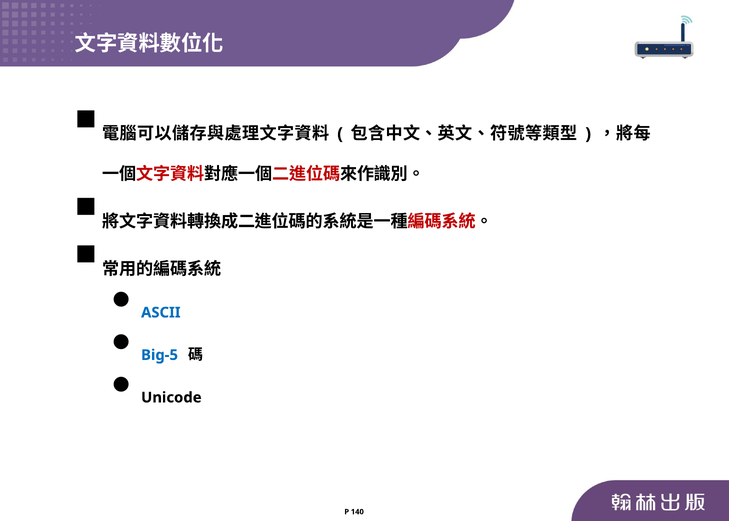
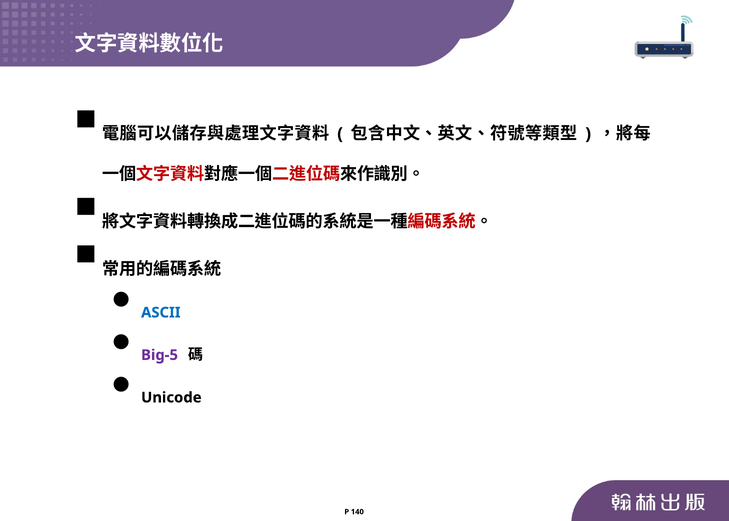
Big-5 colour: blue -> purple
